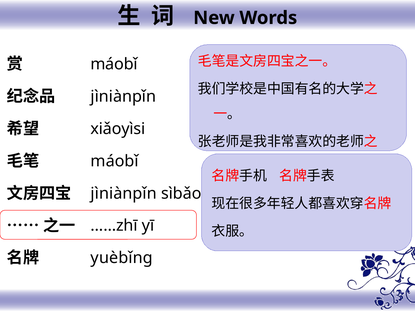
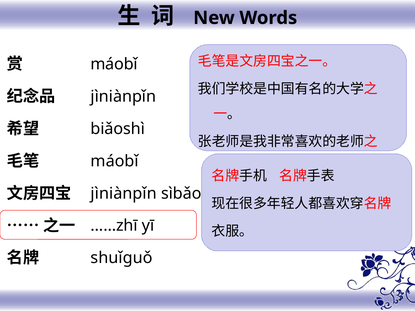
xiǎoyìsi: xiǎoyìsi -> biǎoshì
yuèbǐng: yuèbǐng -> shuǐguǒ
